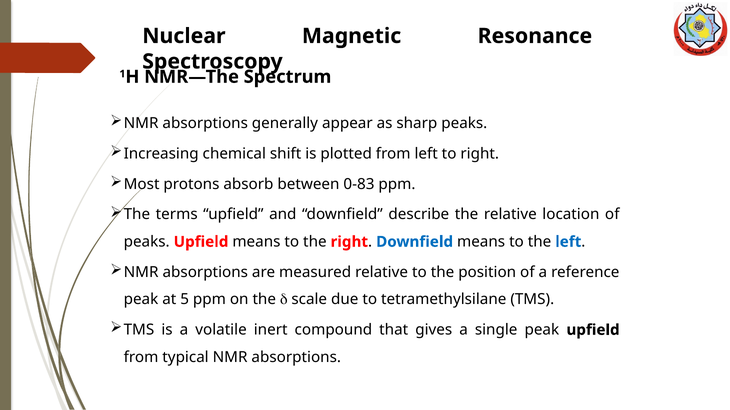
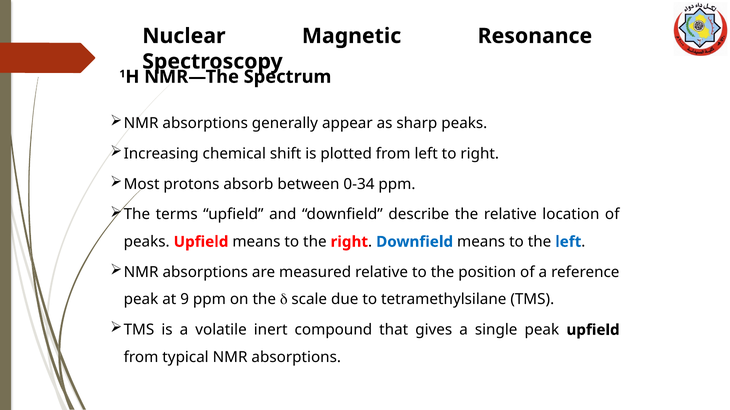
0-83: 0-83 -> 0-34
5: 5 -> 9
